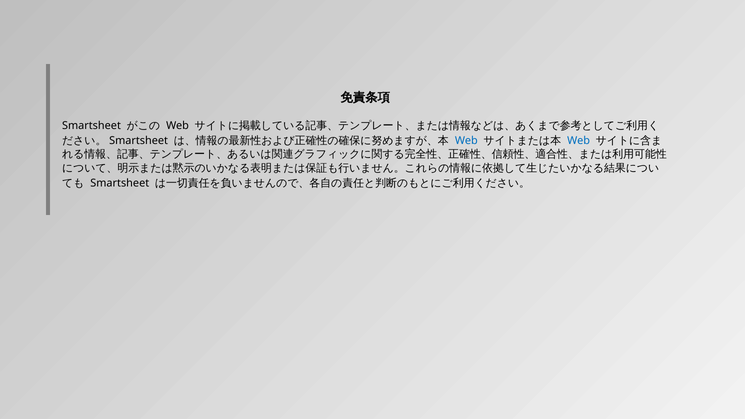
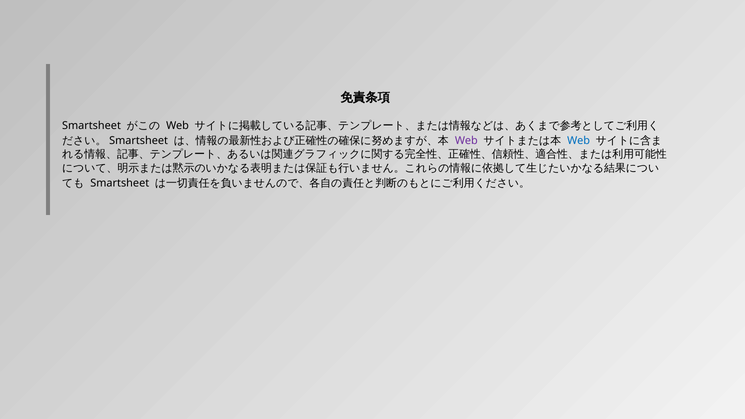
Web at (466, 141) colour: blue -> purple
